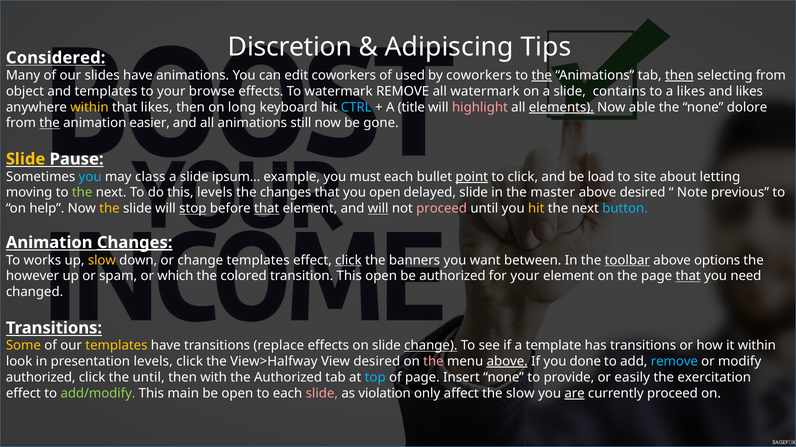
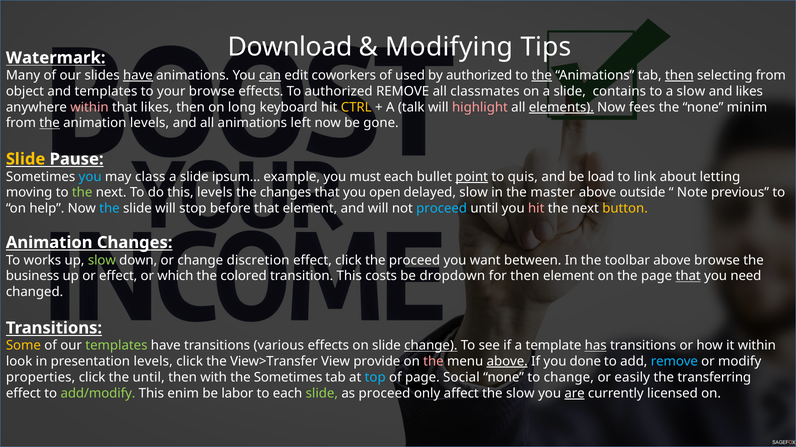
Discretion: Discretion -> Download
Adipiscing: Adipiscing -> Modifying
Considered: Considered -> Watermark
have at (138, 76) underline: none -> present
can underline: none -> present
by coworkers: coworkers -> authorized
To watermark: watermark -> authorized
all watermark: watermark -> classmates
a likes: likes -> slow
within at (89, 107) colour: yellow -> pink
CTRL colour: light blue -> yellow
title: title -> talk
able: able -> fees
dolore: dolore -> minim
animation easier: easier -> levels
still: still -> left
to click: click -> quis
site: site -> link
delayed slide: slide -> slow
above desired: desired -> outside
the at (109, 209) colour: yellow -> light blue
stop underline: present -> none
that at (267, 209) underline: present -> none
will at (378, 209) underline: present -> none
proceed at (442, 209) colour: pink -> light blue
hit at (536, 209) colour: yellow -> pink
button colour: light blue -> yellow
Changes at (135, 243) underline: present -> none
slow at (102, 261) colour: yellow -> light green
change templates: templates -> discretion
click at (348, 261) underline: present -> none
the banners: banners -> proceed
toolbar underline: present -> none
above options: options -> browse
however: however -> business
or spam: spam -> effect
This open: open -> costs
be authorized: authorized -> dropdown
for your: your -> then
templates at (116, 346) colour: yellow -> light green
replace: replace -> various
has underline: none -> present
View>Halfway: View>Halfway -> View>Transfer
View desired: desired -> provide
authorized at (41, 378): authorized -> properties
the Authorized: Authorized -> Sometimes
Insert: Insert -> Social
to provide: provide -> change
exercitation: exercitation -> transferring
main: main -> enim
be open: open -> labor
slide at (322, 394) colour: pink -> light green
as violation: violation -> proceed
currently proceed: proceed -> licensed
